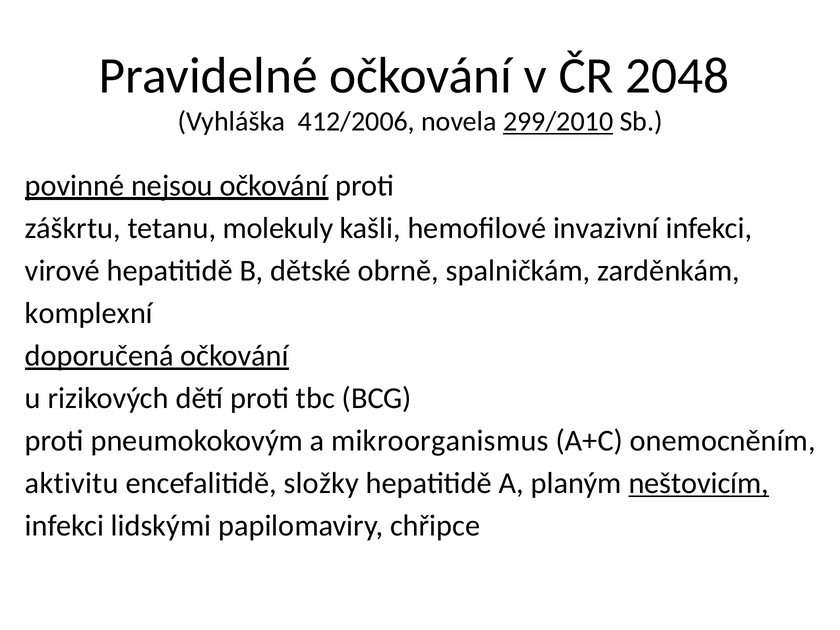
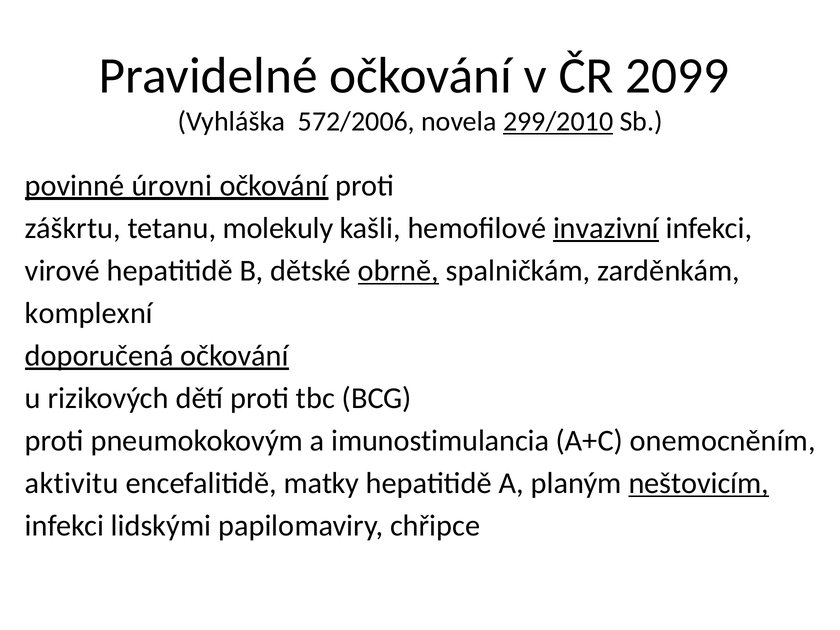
2048: 2048 -> 2099
412/2006: 412/2006 -> 572/2006
nejsou: nejsou -> úrovni
invazivní underline: none -> present
obrně underline: none -> present
mikroorganismus: mikroorganismus -> imunostimulancia
složky: složky -> matky
